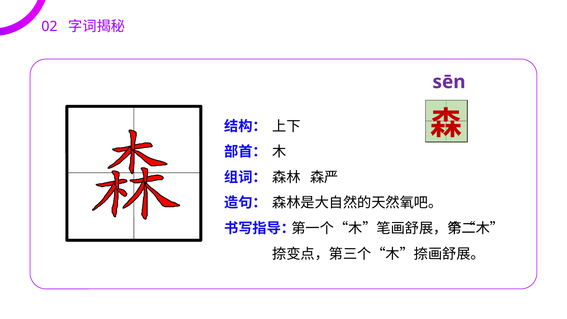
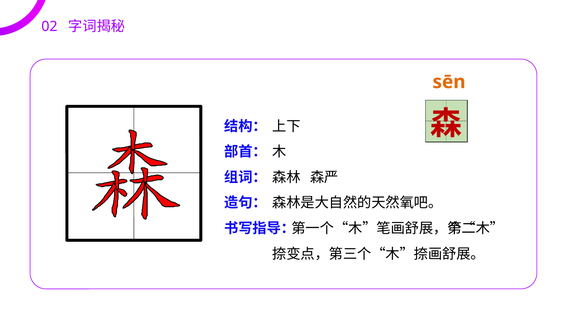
sēn colour: purple -> orange
